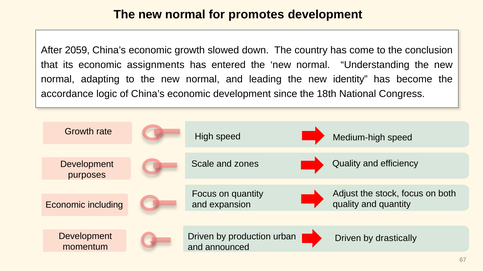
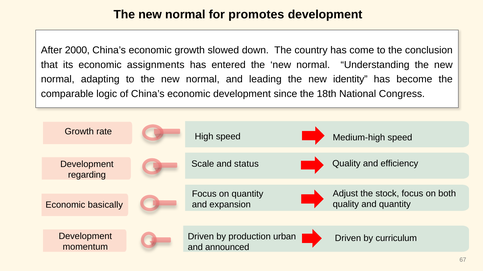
2059: 2059 -> 2000
accordance: accordance -> comparable
zones: zones -> status
purposes: purposes -> regarding
including: including -> basically
drastically: drastically -> curriculum
